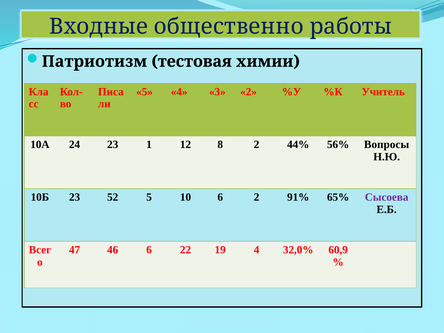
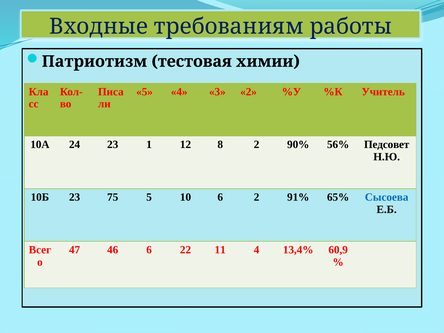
общественно: общественно -> требованиям
44%: 44% -> 90%
Вопросы: Вопросы -> Педсовет
52: 52 -> 75
Сысоева colour: purple -> blue
19: 19 -> 11
32,0%: 32,0% -> 13,4%
